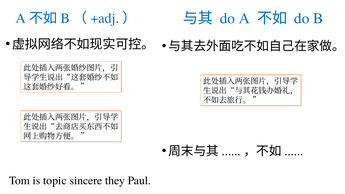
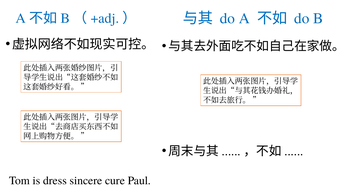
topic: topic -> dress
they: they -> cure
